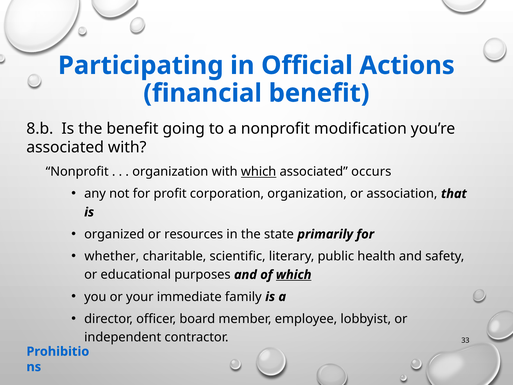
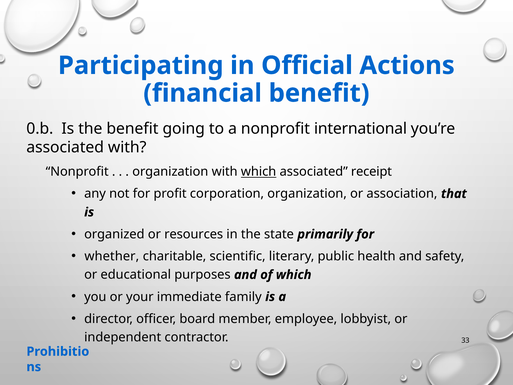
8.b: 8.b -> 0.b
modification: modification -> international
occurs: occurs -> receipt
which at (294, 275) underline: present -> none
